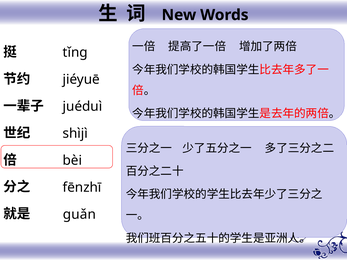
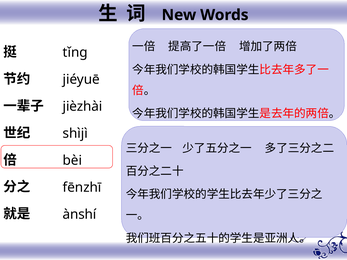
juéduì: juéduì -> jièzhài
guǎn: guǎn -> ànshí
